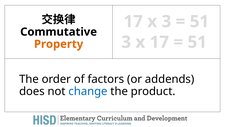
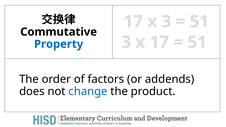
Property colour: orange -> blue
